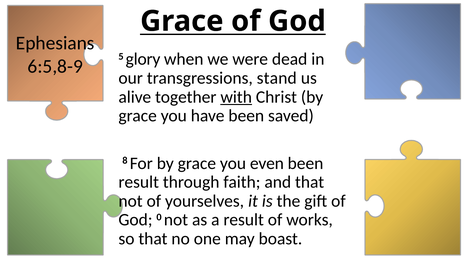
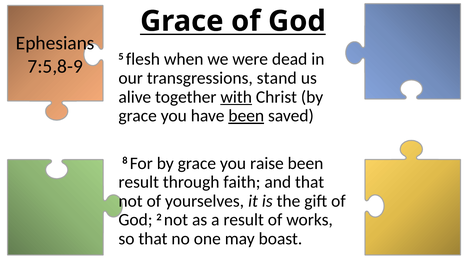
glory: glory -> flesh
6:5,8-9: 6:5,8-9 -> 7:5,8-9
been at (246, 116) underline: none -> present
even: even -> raise
0: 0 -> 2
